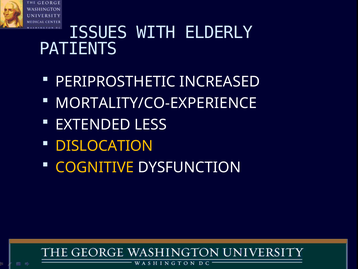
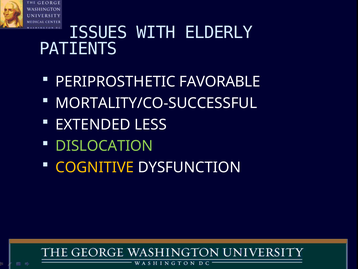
INCREASED: INCREASED -> FAVORABLE
MORTALITY/CO-EXPERIENCE: MORTALITY/CO-EXPERIENCE -> MORTALITY/CO-SUCCESSFUL
DISLOCATION colour: yellow -> light green
